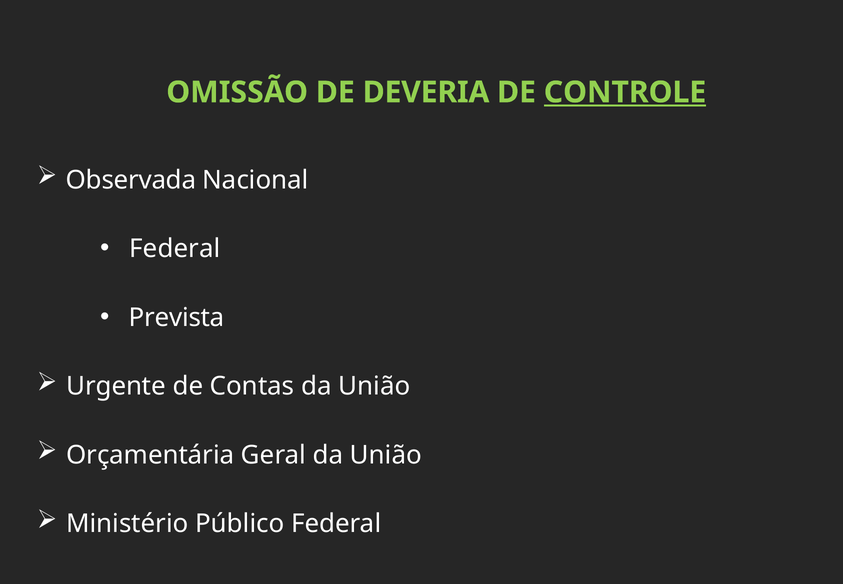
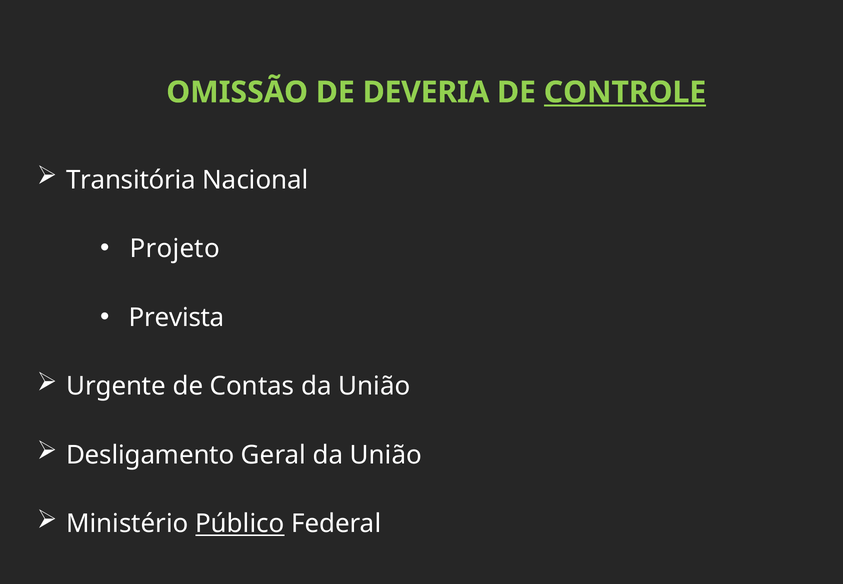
Observada: Observada -> Transitória
Federal at (175, 249): Federal -> Projeto
Orçamentária: Orçamentária -> Desligamento
Público underline: none -> present
